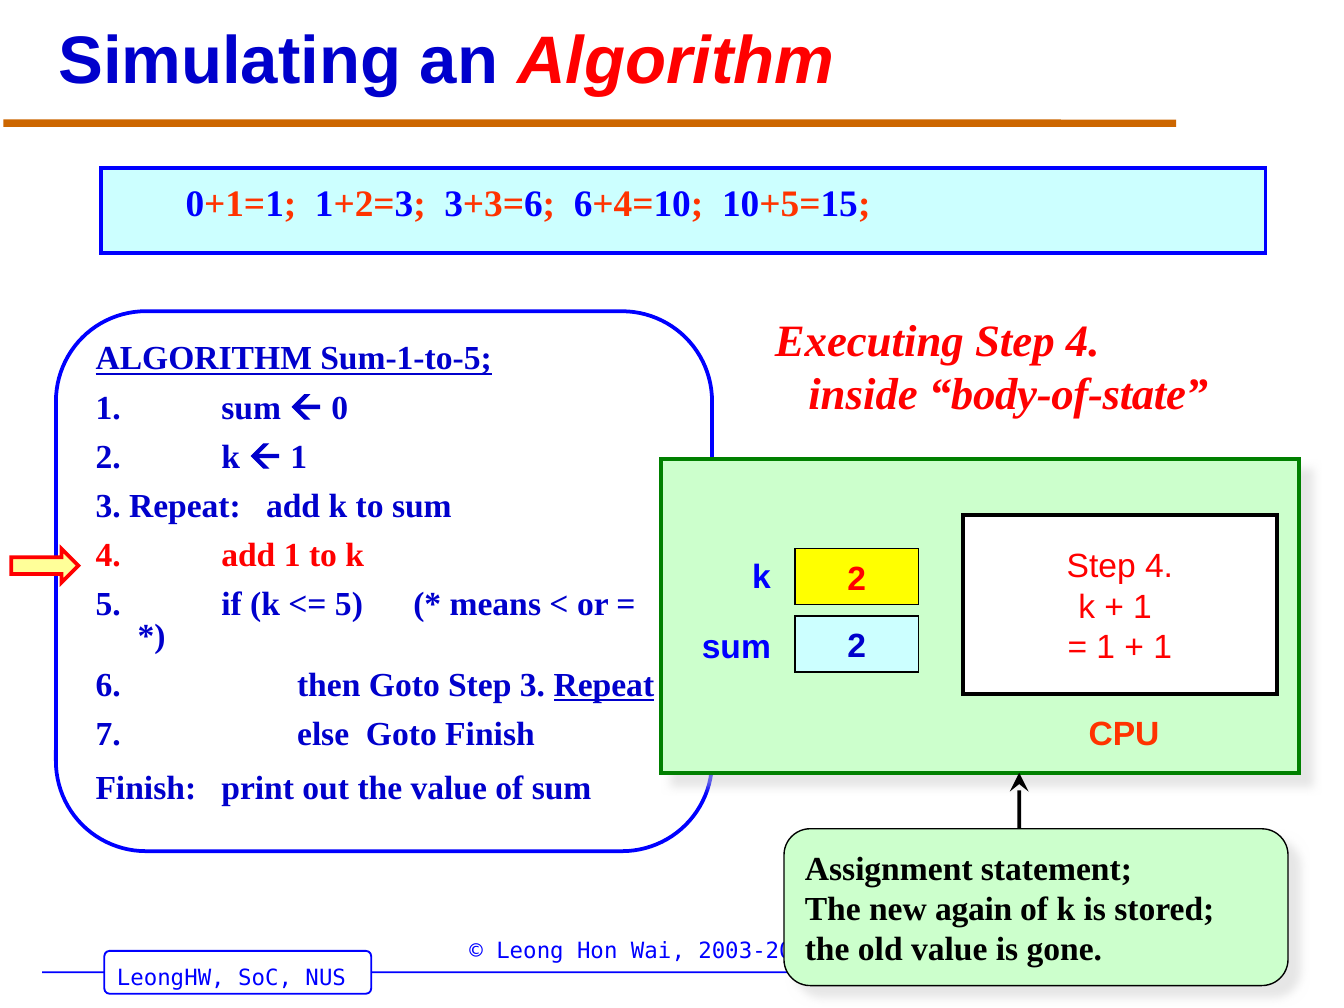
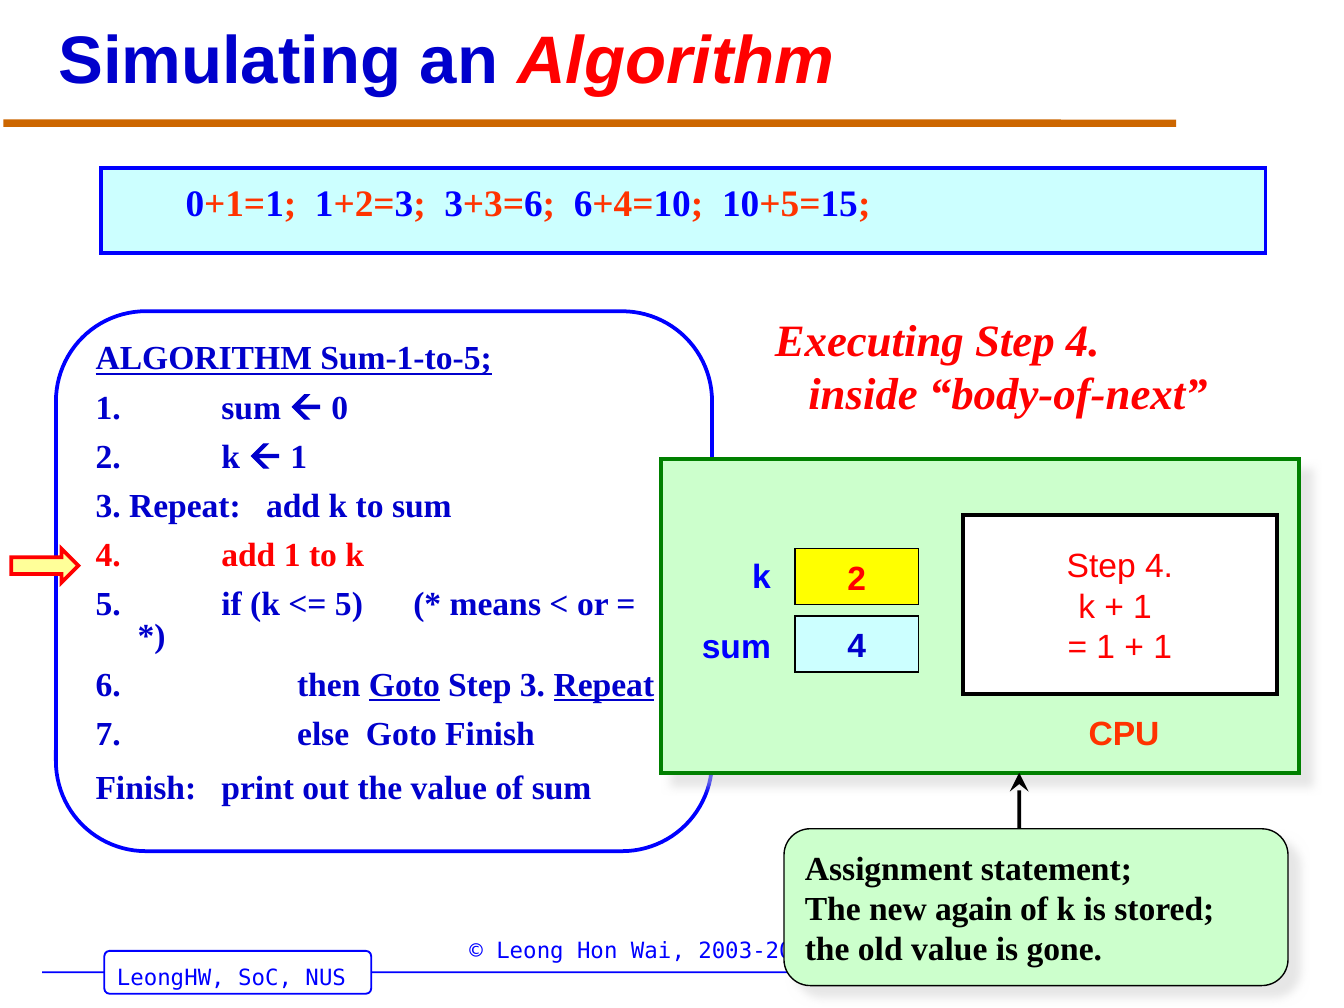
body-of-state: body-of-state -> body-of-next
2 at (857, 646): 2 -> 4
Goto at (404, 686) underline: none -> present
